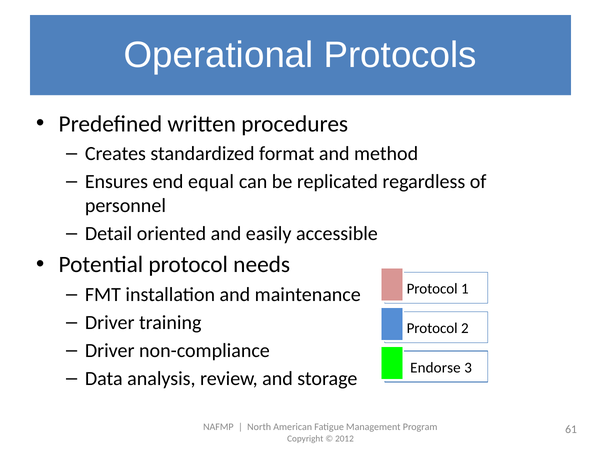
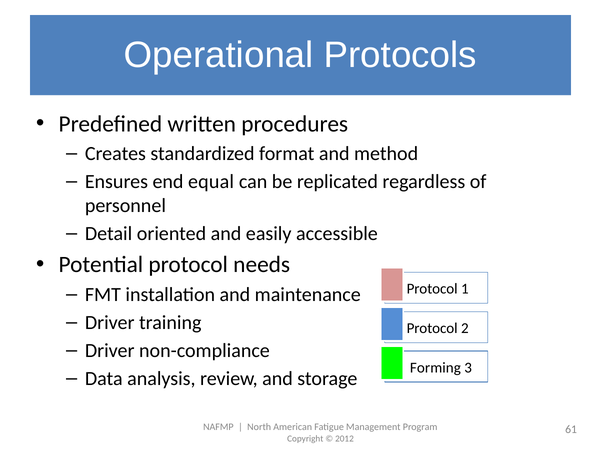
Endorse: Endorse -> Forming
